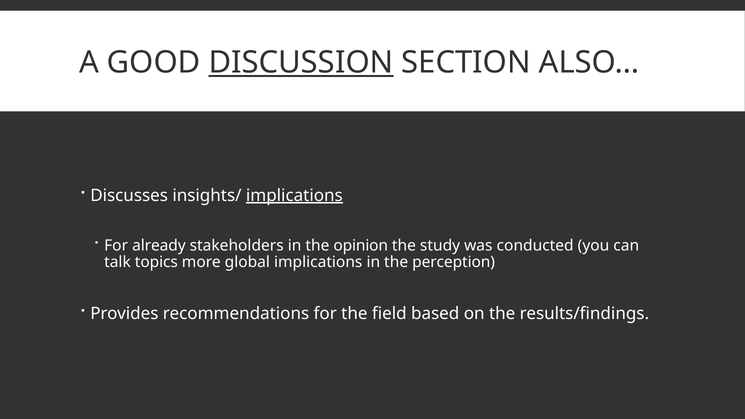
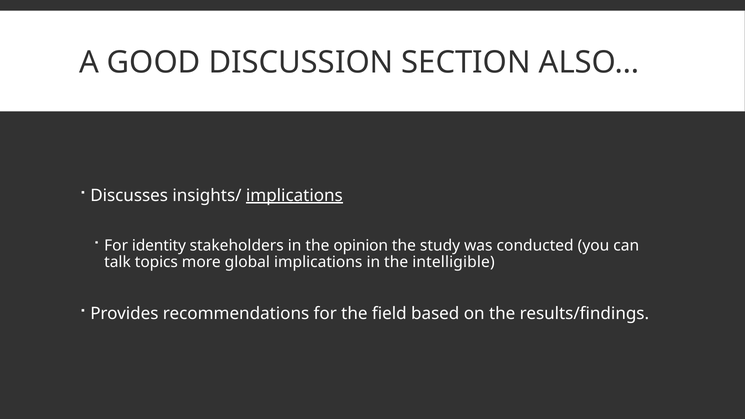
DISCUSSION underline: present -> none
already: already -> identity
perception: perception -> intelligible
